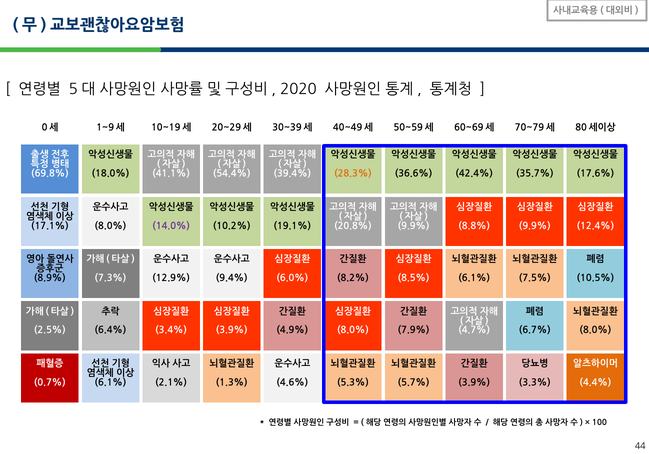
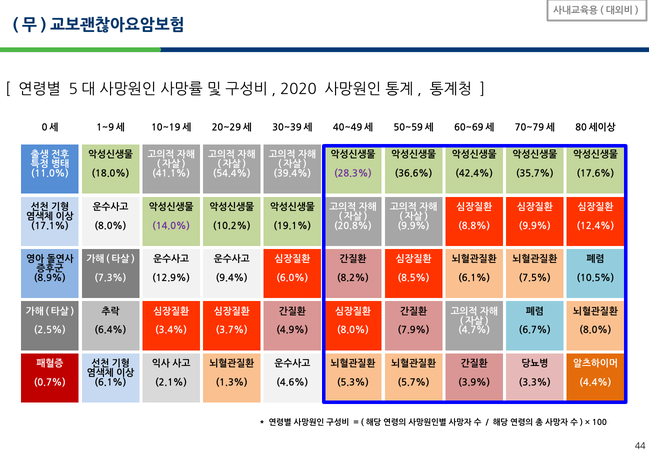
69.8%: 69.8% -> 11.0%
28.3% colour: orange -> purple
3.9% at (232, 330): 3.9% -> 3.7%
